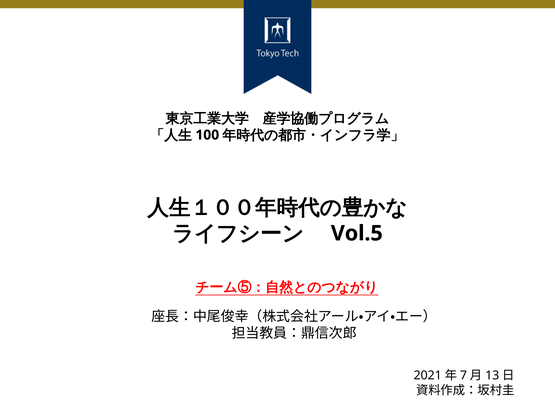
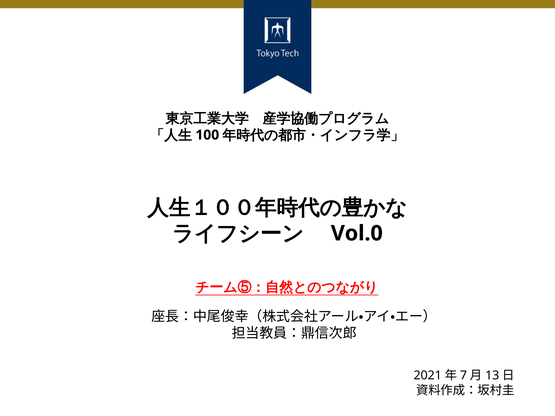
Vol.5: Vol.5 -> Vol.0
